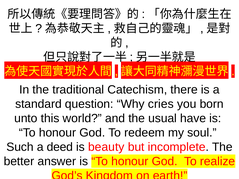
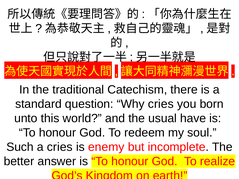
a deed: deed -> cries
beauty: beauty -> enemy
